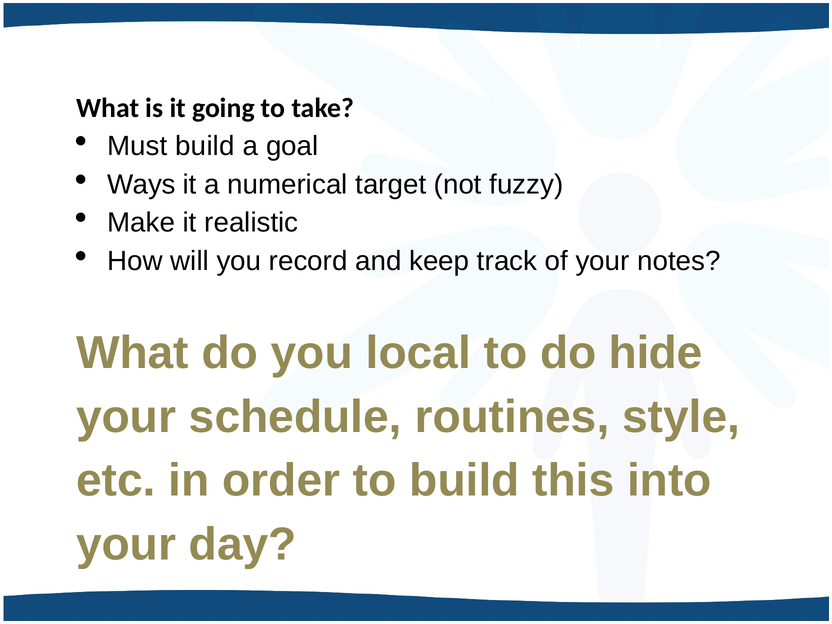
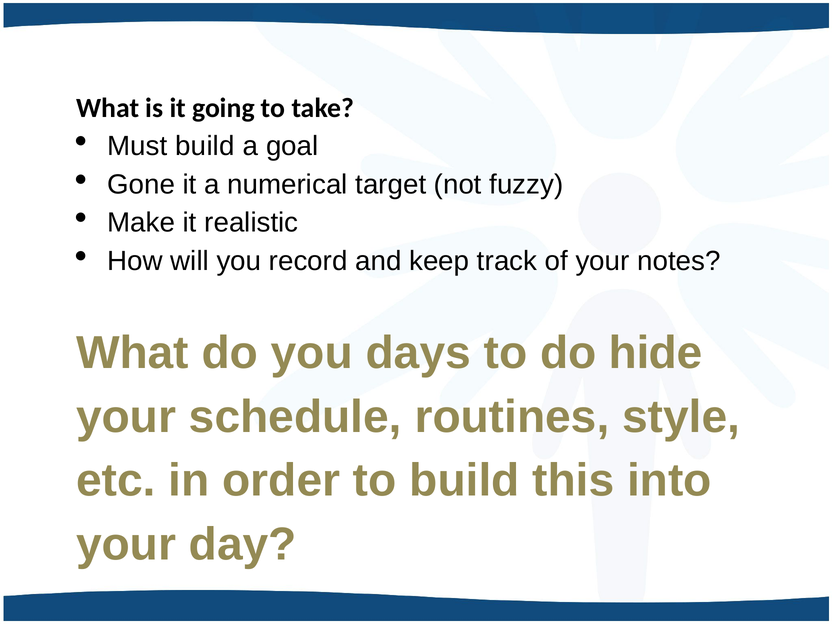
Ways: Ways -> Gone
local: local -> days
